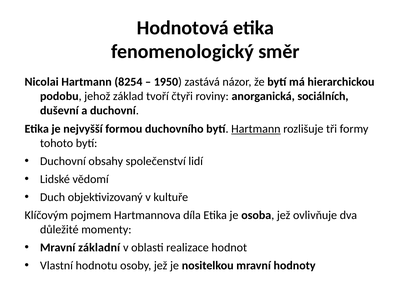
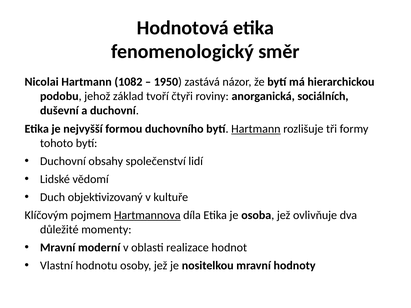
8254: 8254 -> 1082
Hartmannova underline: none -> present
základní: základní -> moderní
